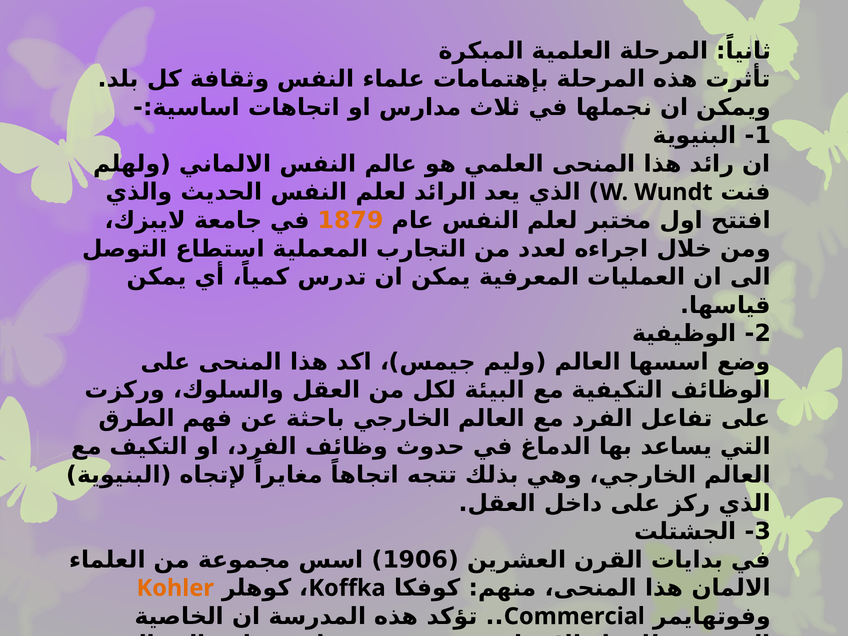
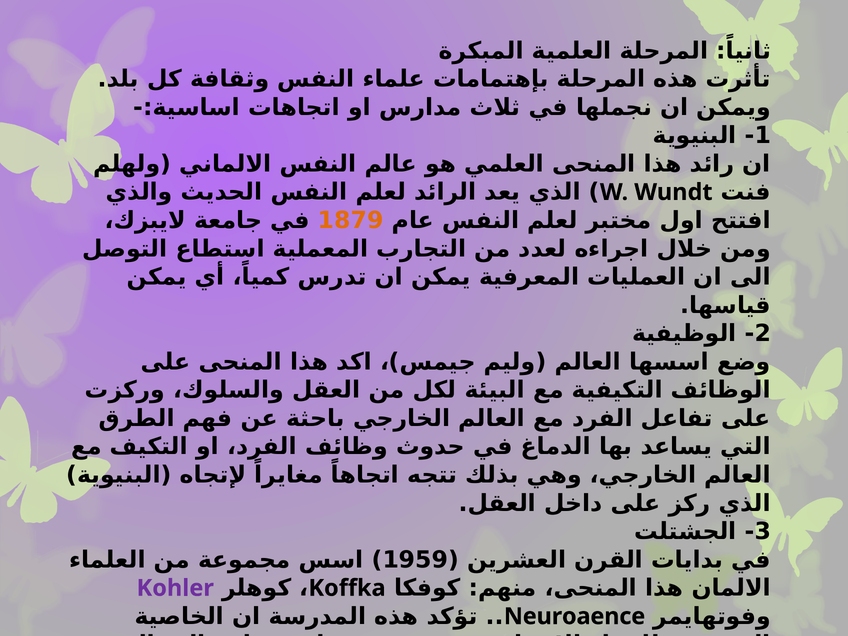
1906: 1906 -> 1959
Kohler colour: orange -> purple
Commercial: Commercial -> Neuroaence
